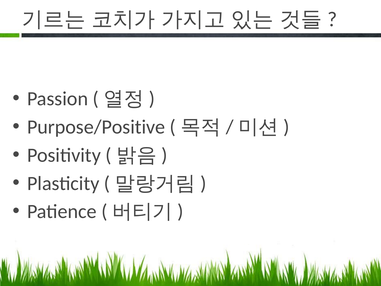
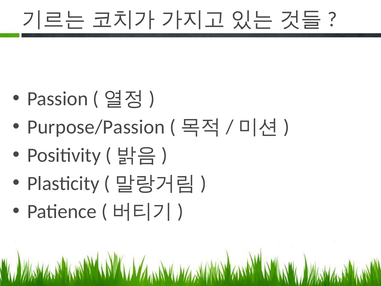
Purpose/Positive: Purpose/Positive -> Purpose/Passion
